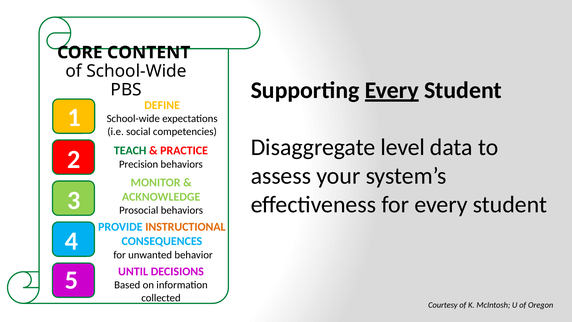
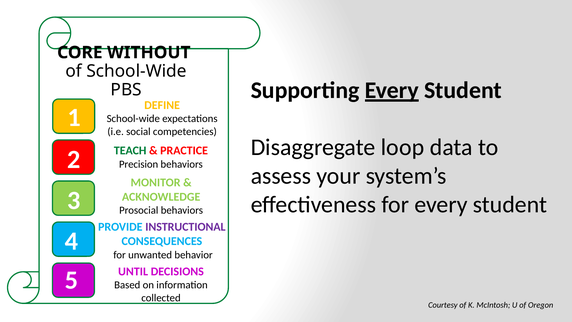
CONTENT: CONTENT -> WITHOUT
level: level -> loop
INSTRUCTIONAL colour: orange -> purple
